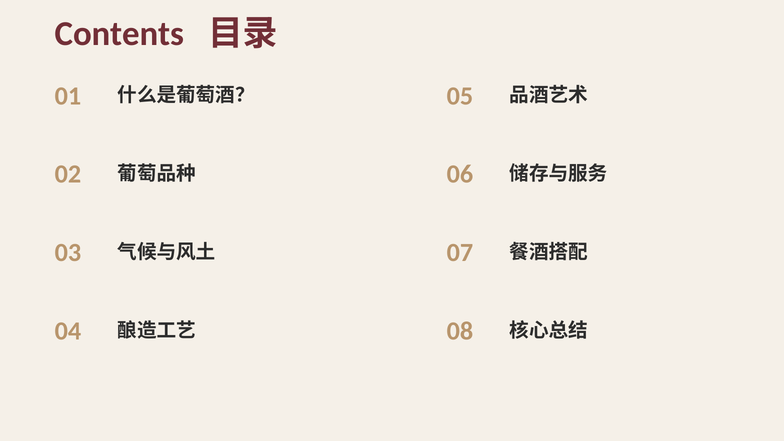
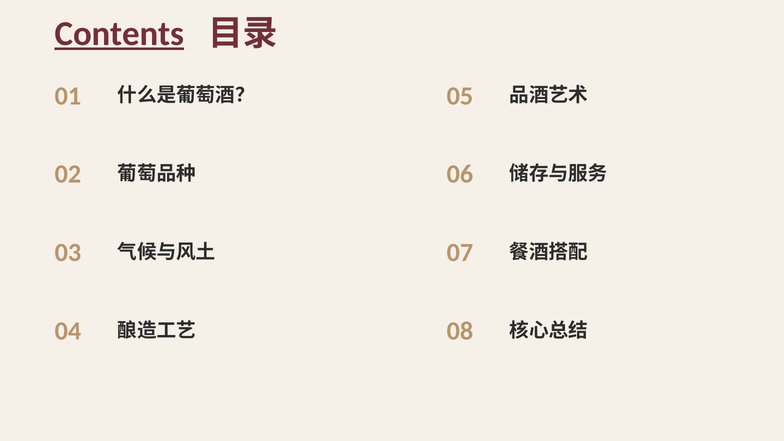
Contents underline: none -> present
